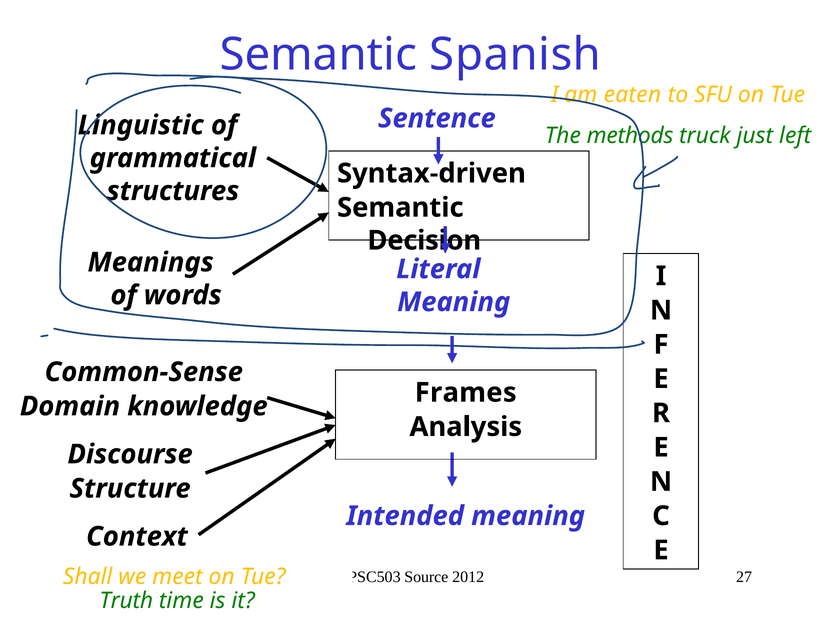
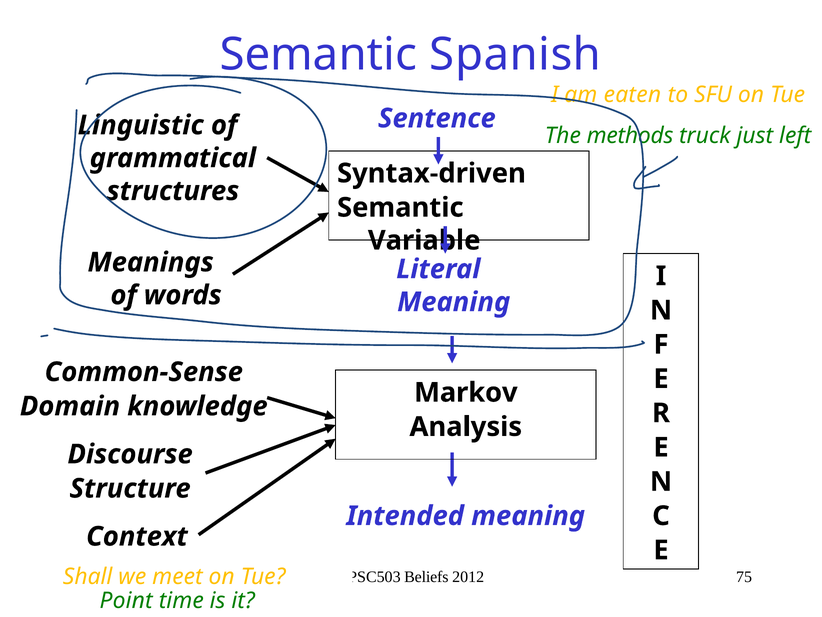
Decision: Decision -> Variable
Frames: Frames -> Markov
Source: Source -> Beliefs
27: 27 -> 75
Truth: Truth -> Point
